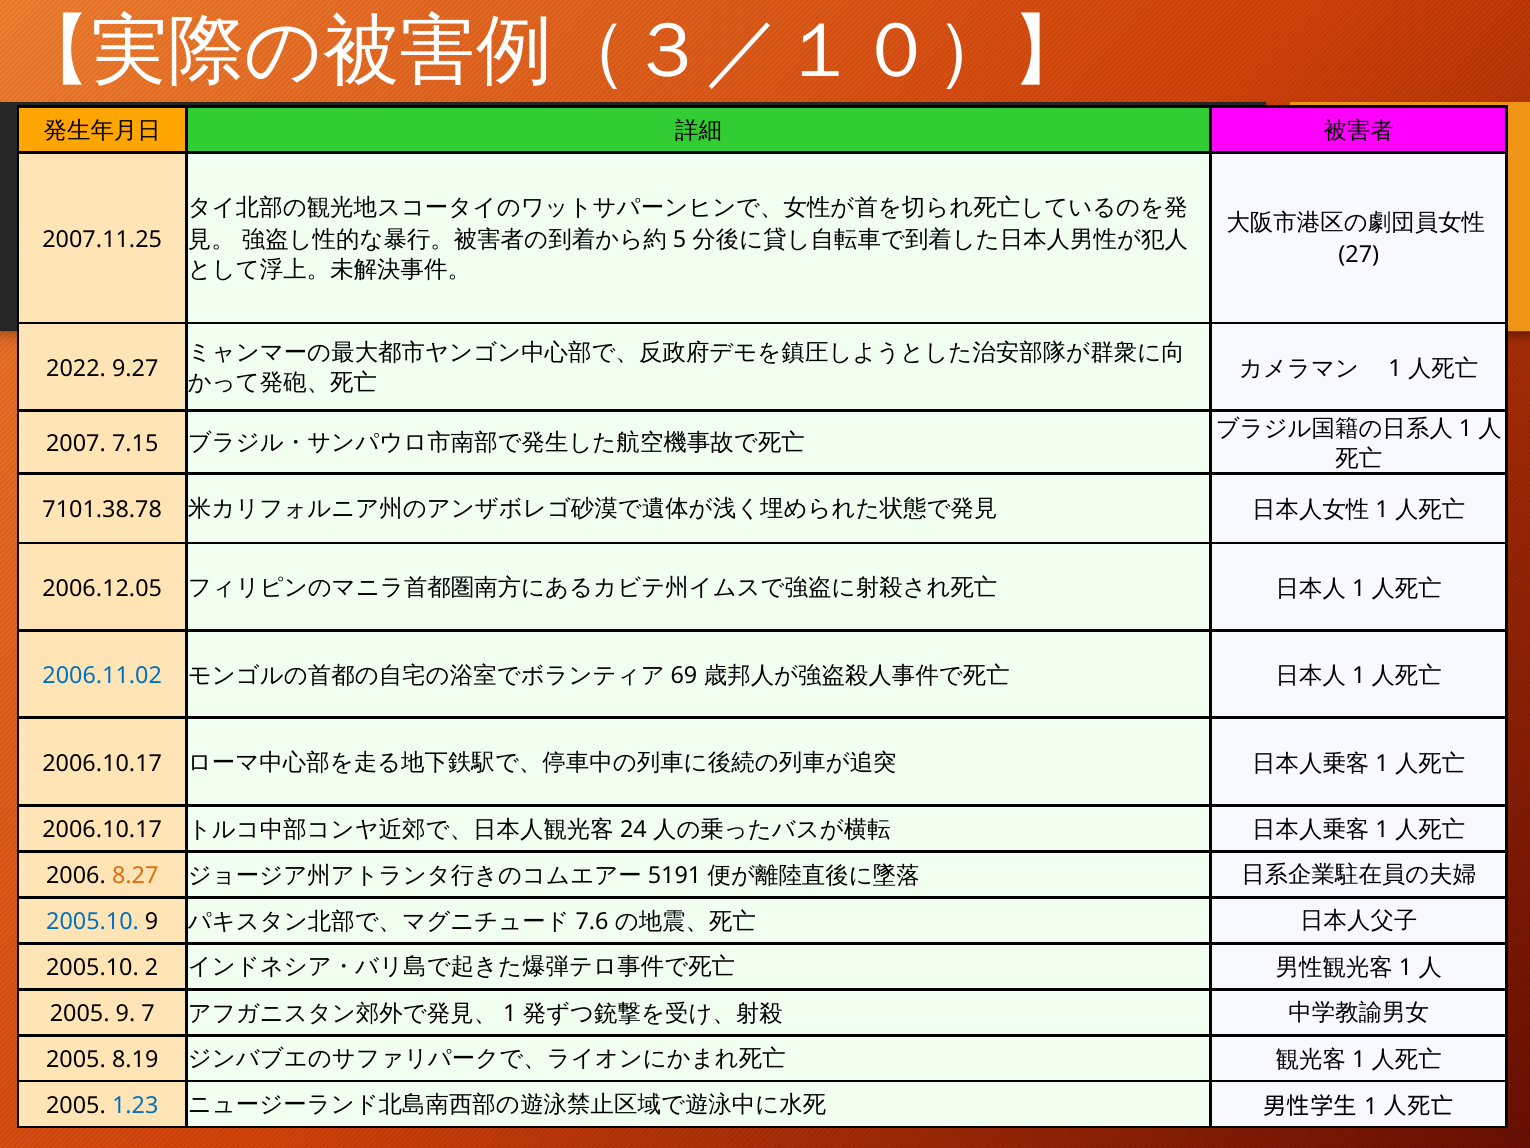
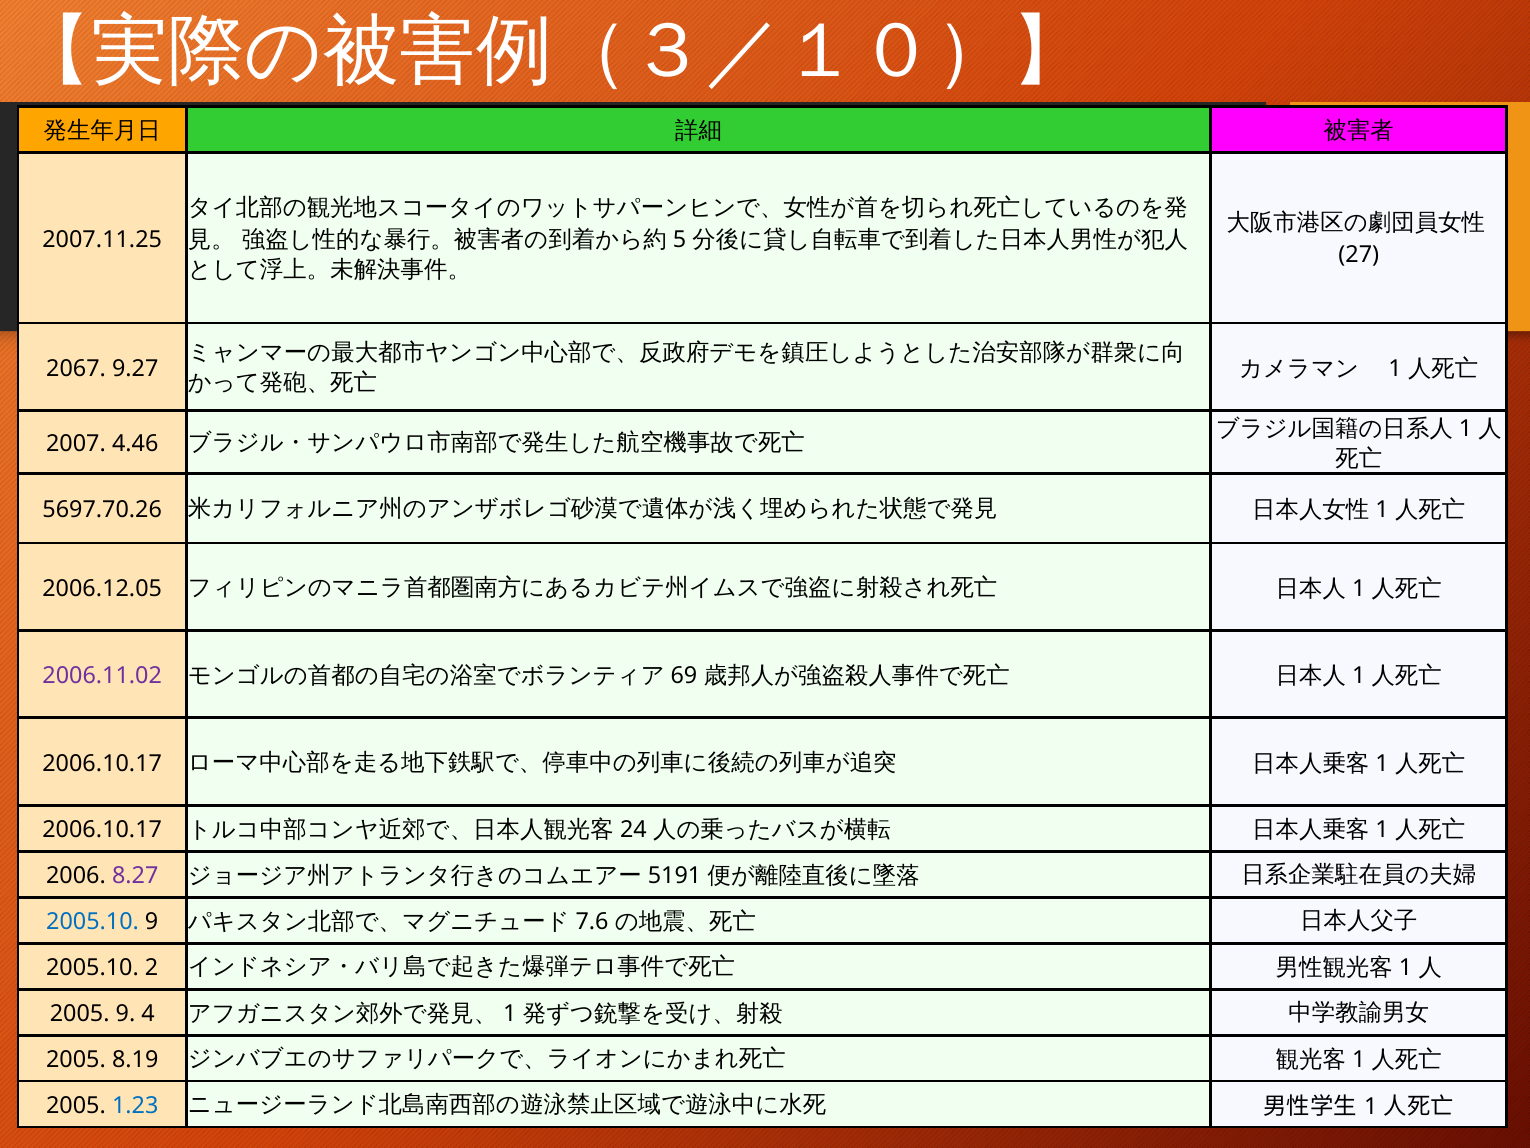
2022: 2022 -> 2067
7.15: 7.15 -> 4.46
7101.38.78: 7101.38.78 -> 5697.70.26
2006.11.02 colour: blue -> purple
8.27 colour: orange -> purple
7: 7 -> 4
